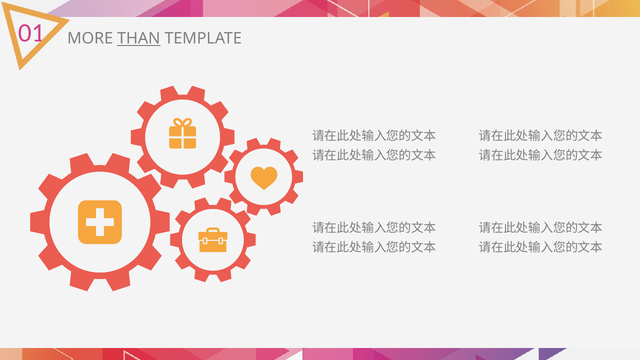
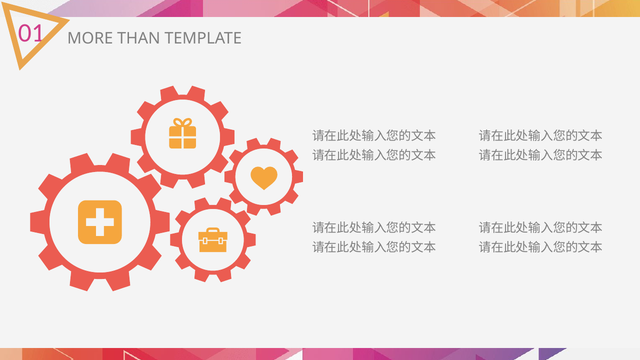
THAN underline: present -> none
